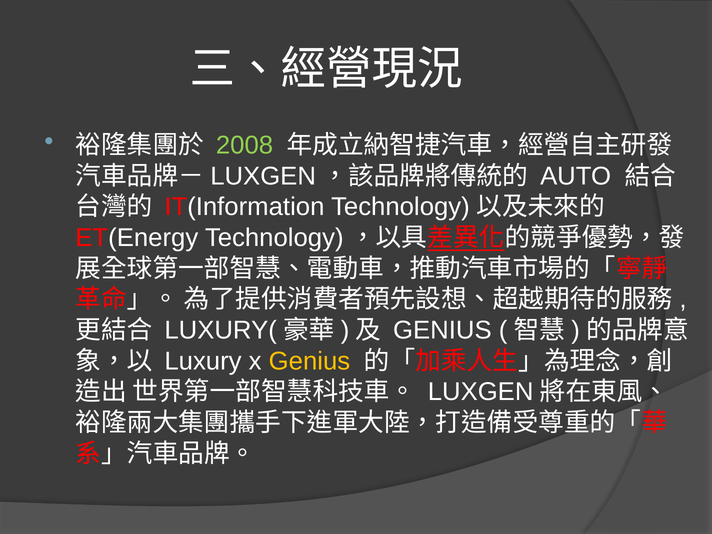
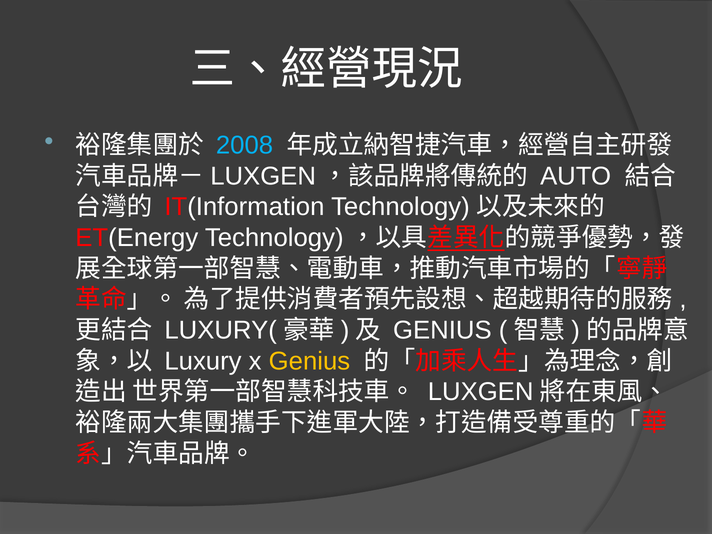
2008 colour: light green -> light blue
